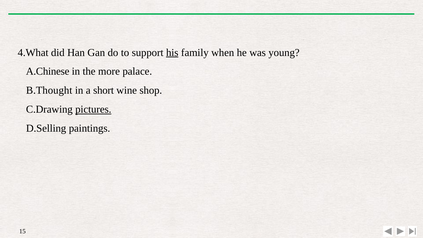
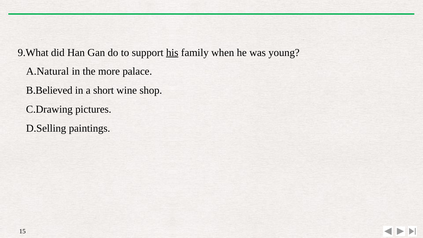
4.What: 4.What -> 9.What
A.Chinese: A.Chinese -> A.Natural
B.Thought: B.Thought -> B.Believed
pictures underline: present -> none
